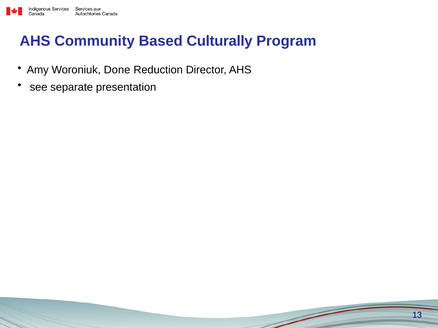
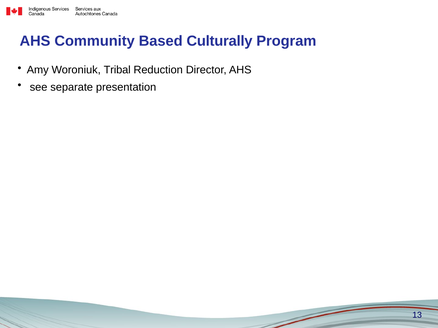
Done: Done -> Tribal
